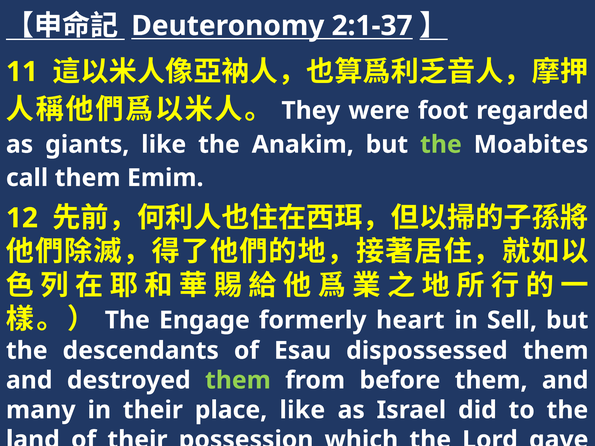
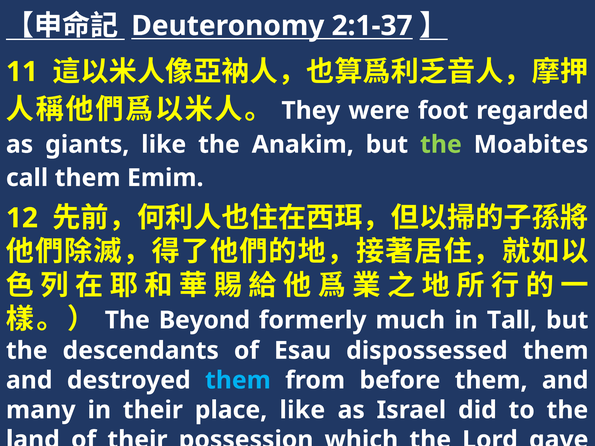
Engage: Engage -> Beyond
heart: heart -> much
Sell: Sell -> Tall
them at (238, 381) colour: light green -> light blue
